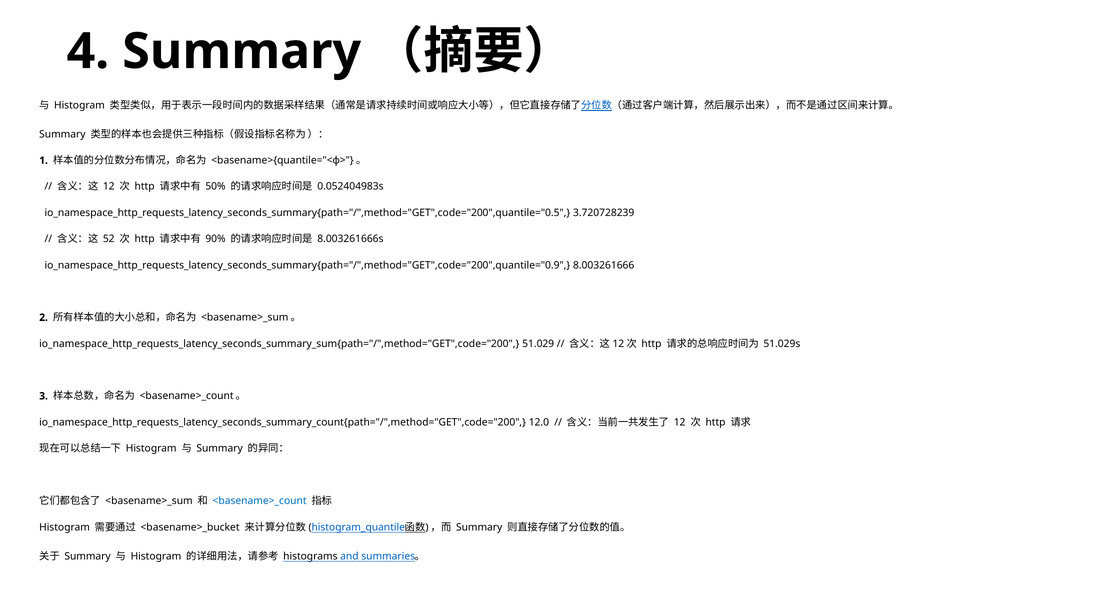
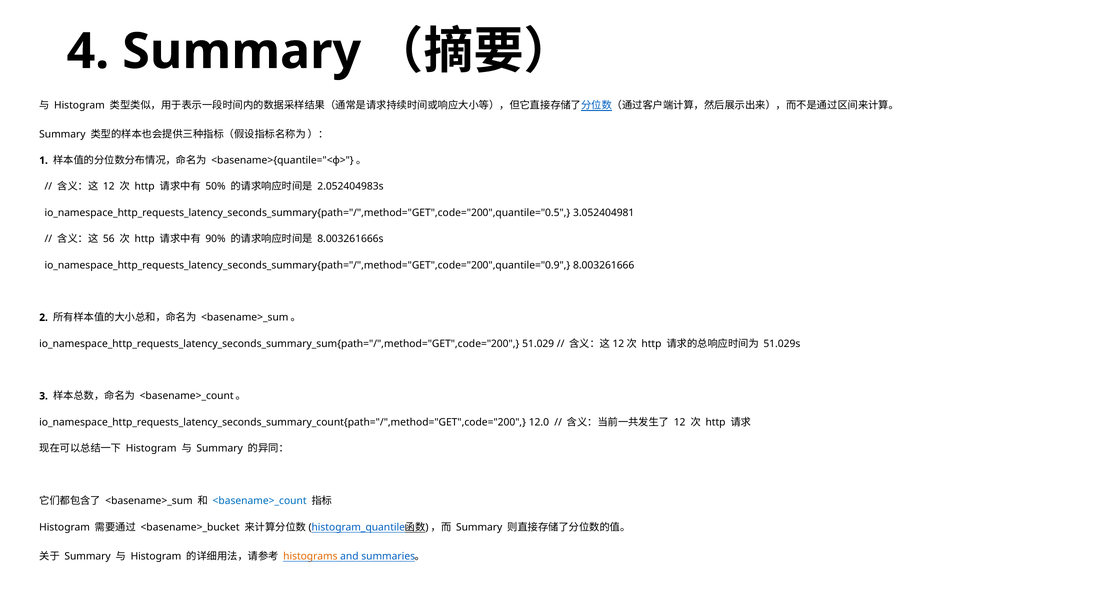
0.052404983s: 0.052404983s -> 2.052404983s
3.720728239: 3.720728239 -> 3.052404981
52: 52 -> 56
histograms colour: black -> orange
